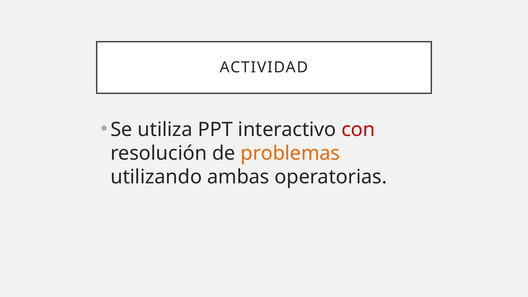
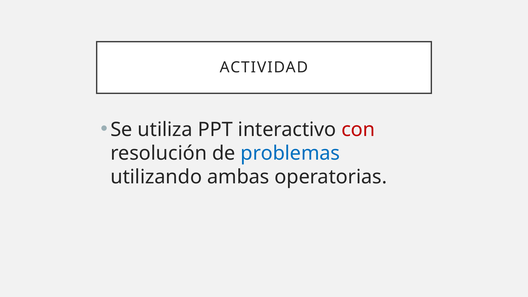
problemas colour: orange -> blue
